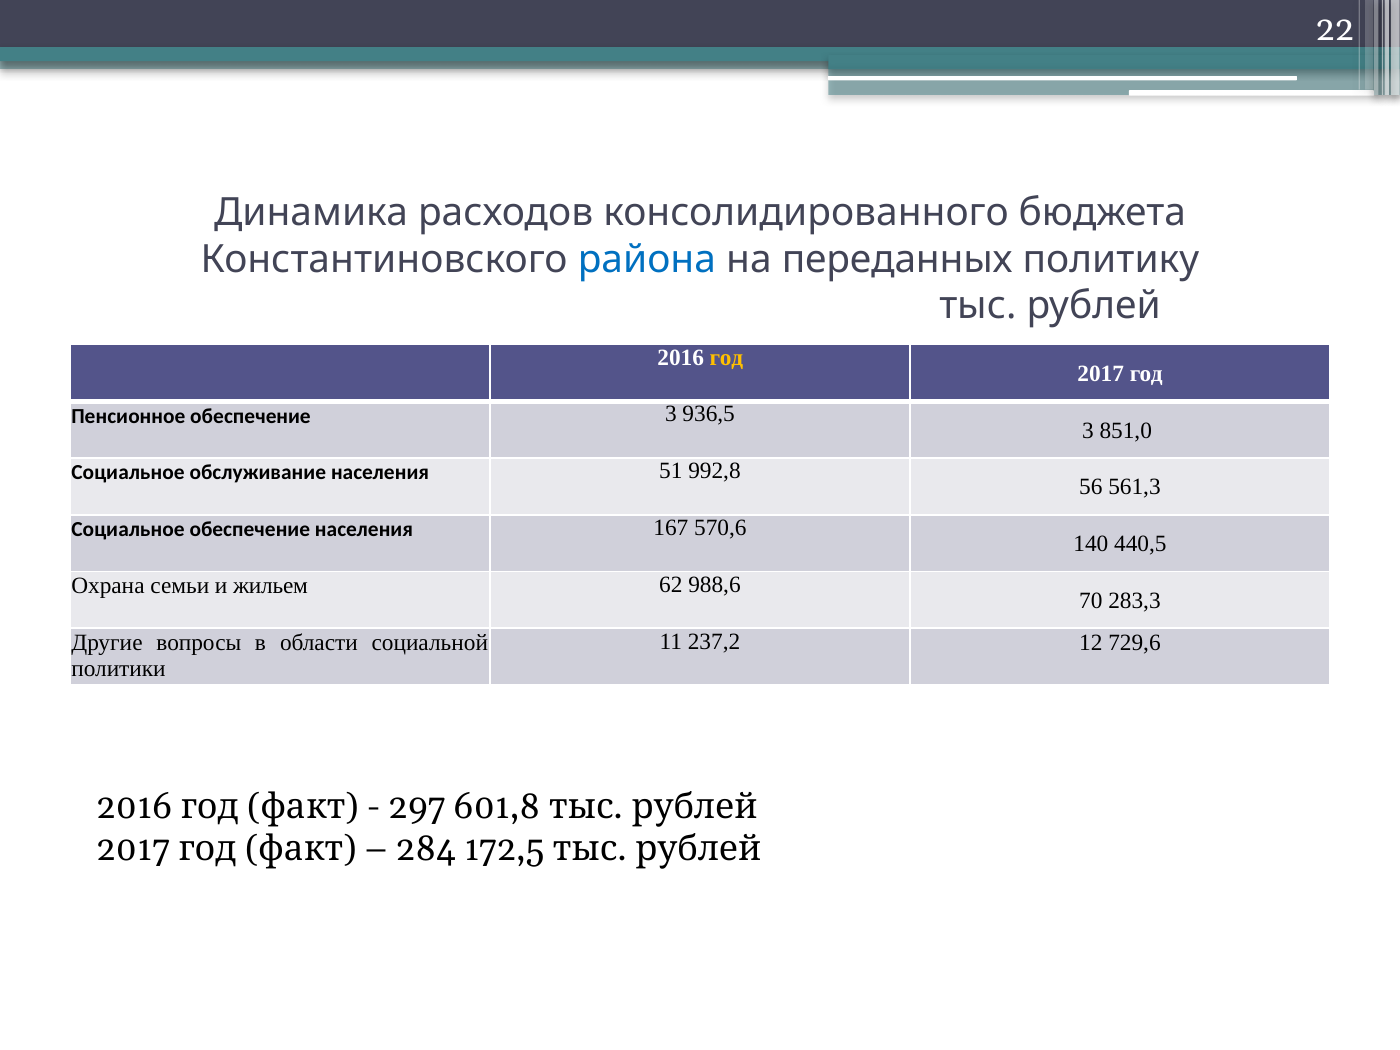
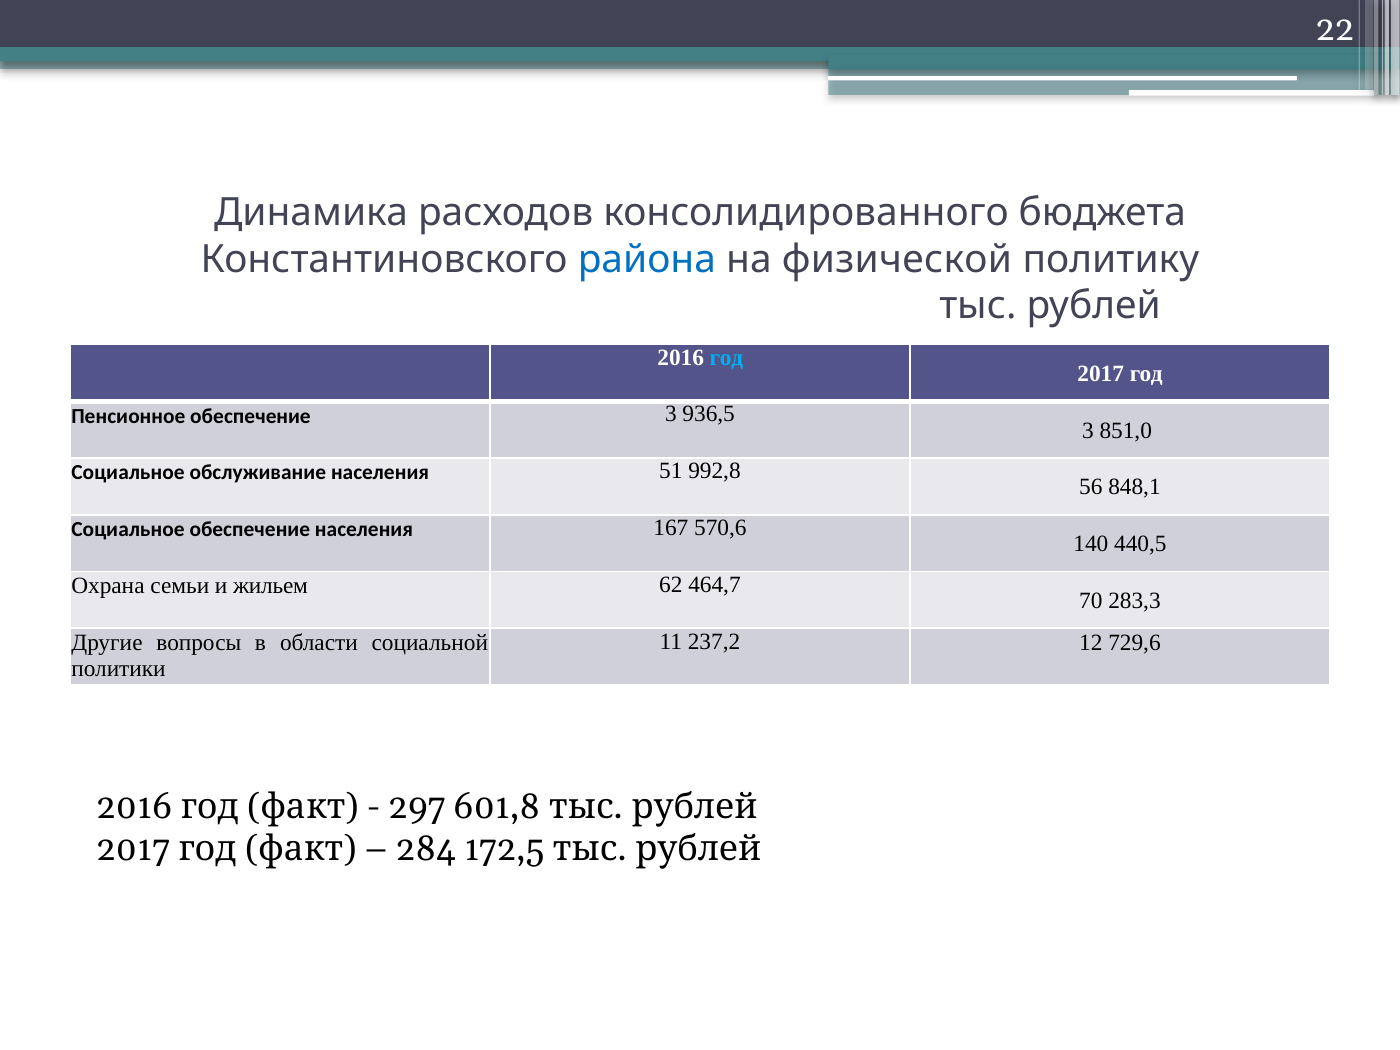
переданных: переданных -> физической
год at (726, 358) colour: yellow -> light blue
561,3: 561,3 -> 848,1
988,6: 988,6 -> 464,7
